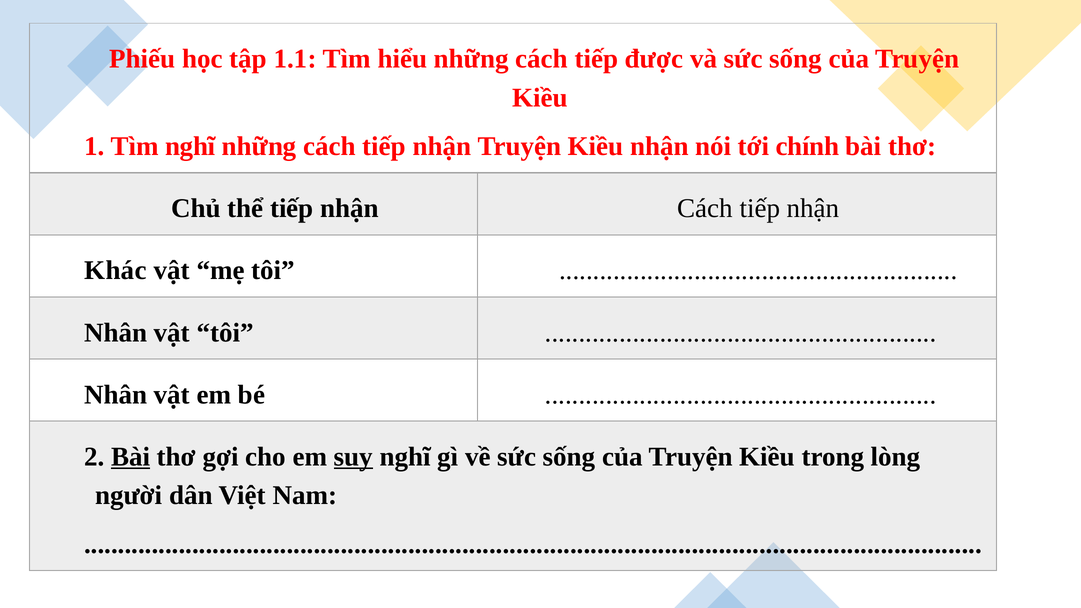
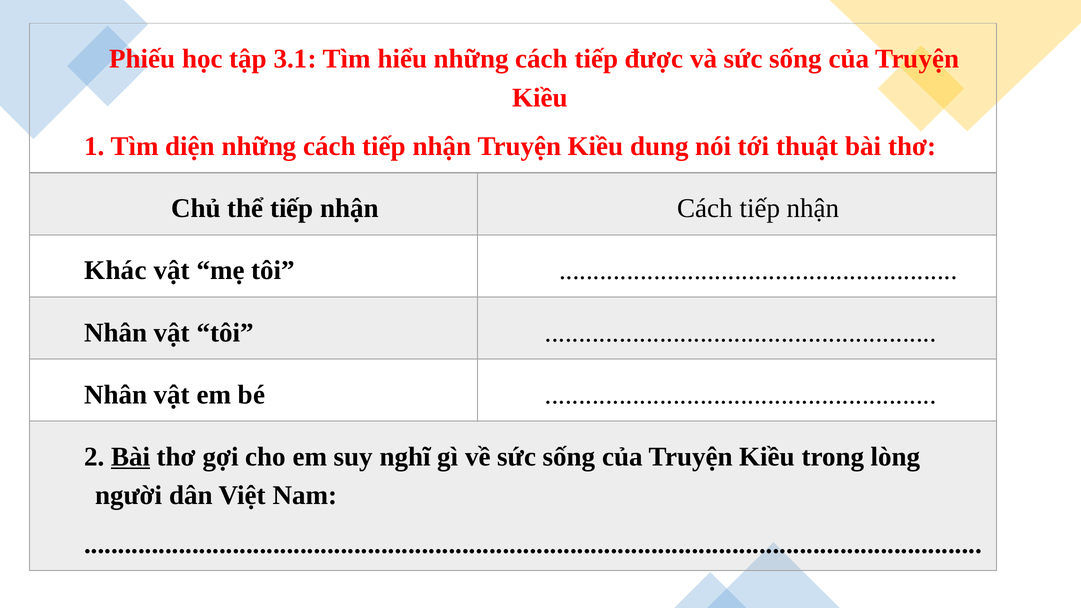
1.1: 1.1 -> 3.1
Tìm nghĩ: nghĩ -> diện
Kiều nhận: nhận -> dung
chính: chính -> thuật
suy underline: present -> none
